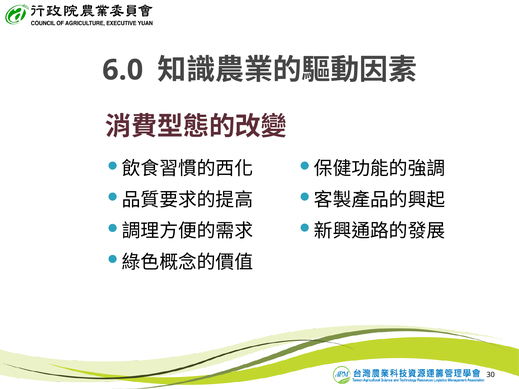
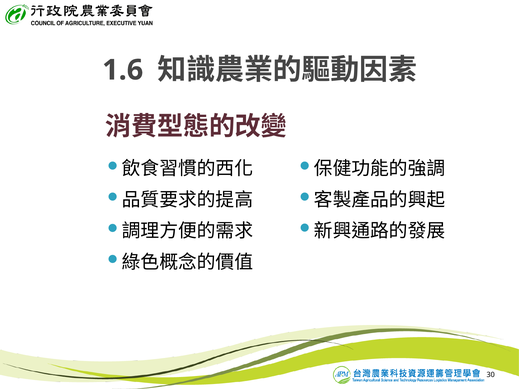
6.0: 6.0 -> 1.6
